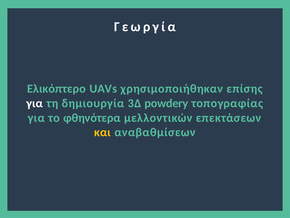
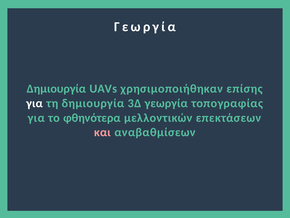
Ελικόπτερο at (56, 89): Ελικόπτερο -> Δημιουργία
3Δ powdery: powdery -> γεωργία
και colour: yellow -> pink
